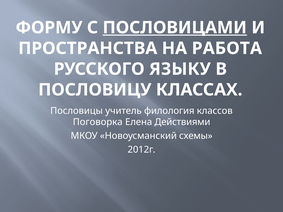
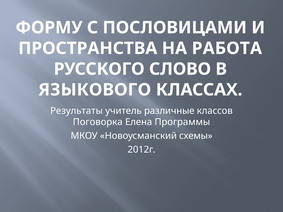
ПОСЛОВИЦАМИ underline: present -> none
ЯЗЫКУ: ЯЗЫКУ -> СЛОВО
ПОСЛОВИЦУ: ПОСЛОВИЦУ -> ЯЗЫКОВОГО
Пословицы: Пословицы -> Результаты
филология: филология -> различные
Действиями: Действиями -> Программы
